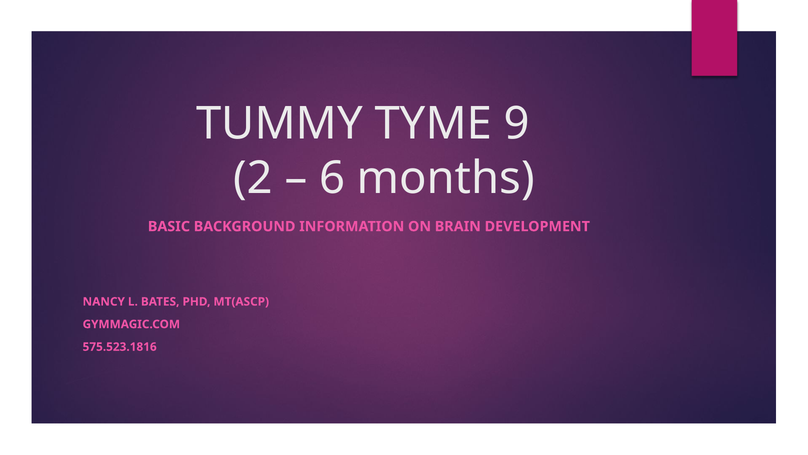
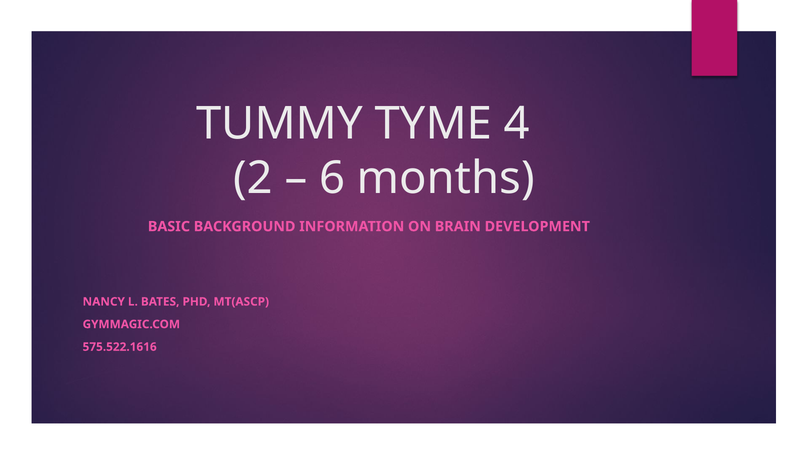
9: 9 -> 4
575.523.1816: 575.523.1816 -> 575.522.1616
